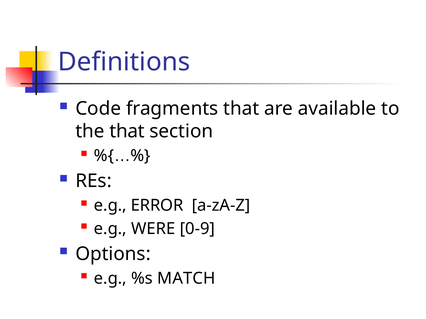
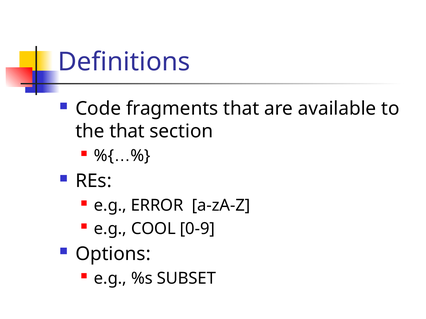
WERE: WERE -> COOL
MATCH: MATCH -> SUBSET
